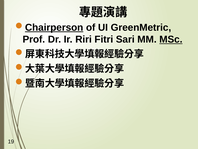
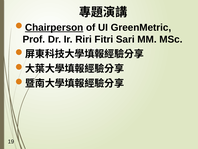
MSc underline: present -> none
